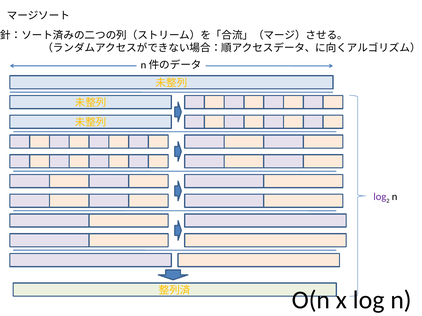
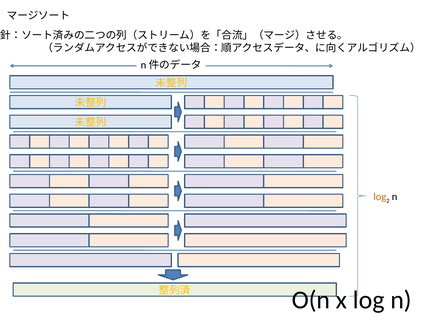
log at (380, 197) colour: purple -> orange
